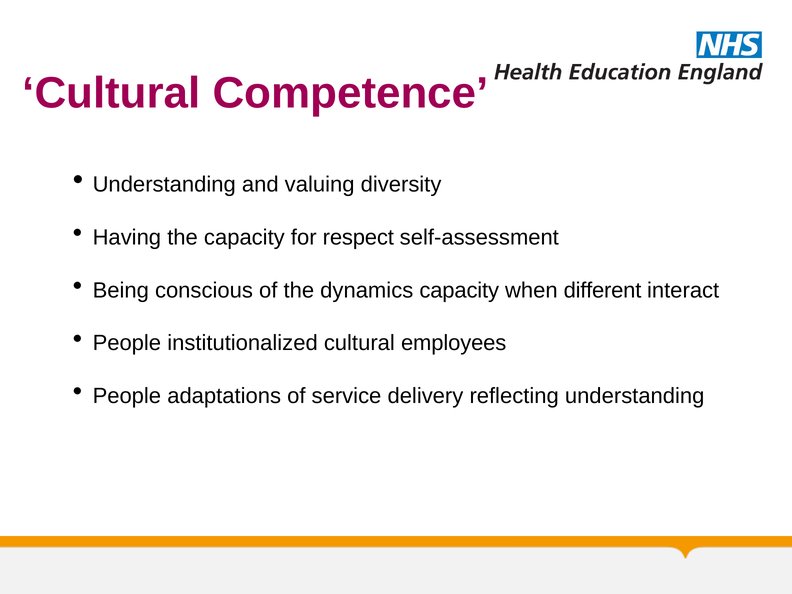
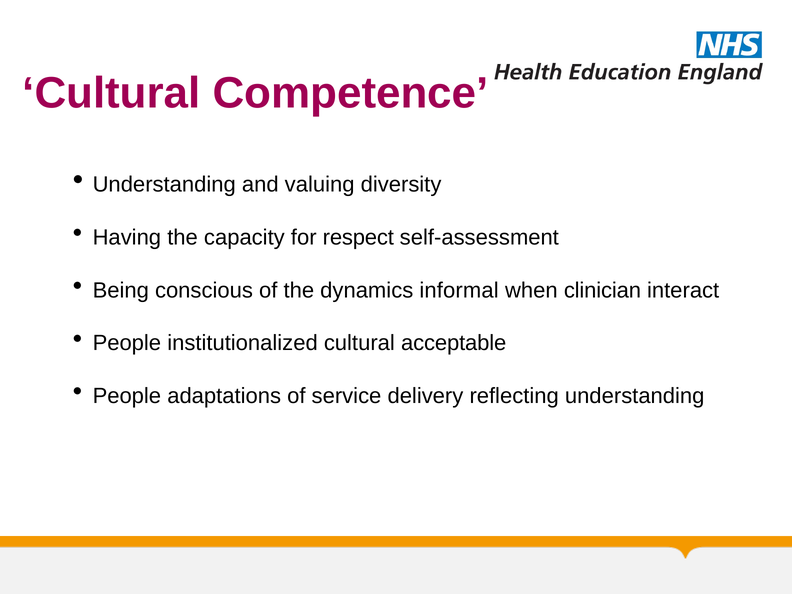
dynamics capacity: capacity -> informal
different: different -> clinician
employees: employees -> acceptable
